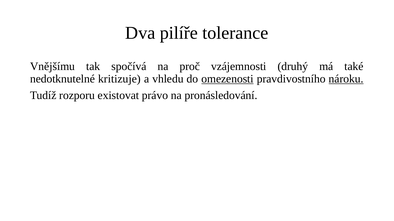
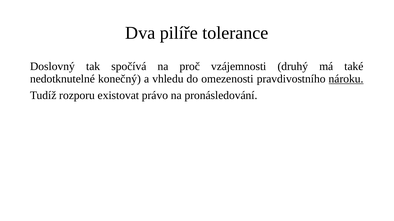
Vnějšímu: Vnějšímu -> Doslovný
kritizuje: kritizuje -> konečný
omezenosti underline: present -> none
